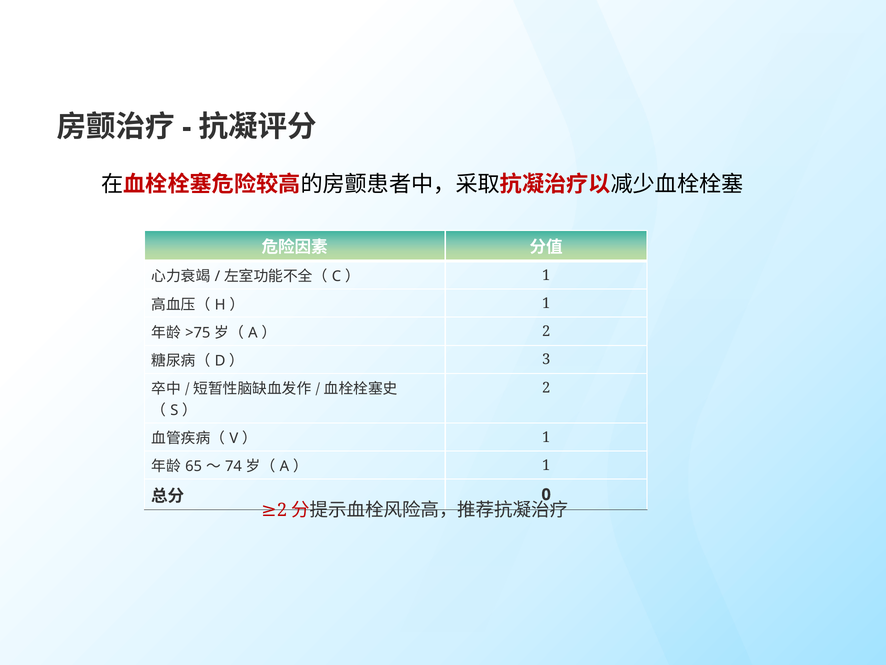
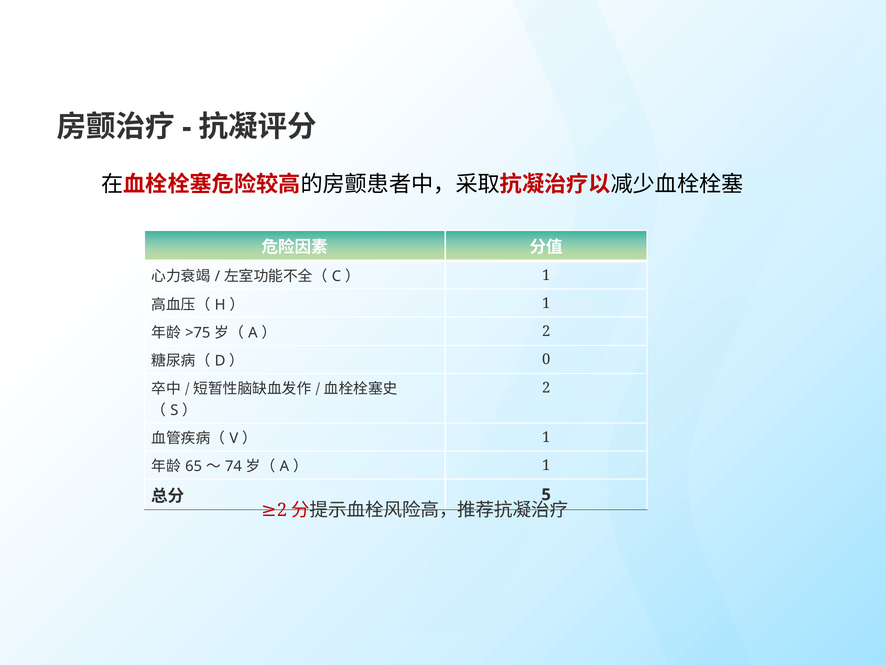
3: 3 -> 0
0: 0 -> 5
